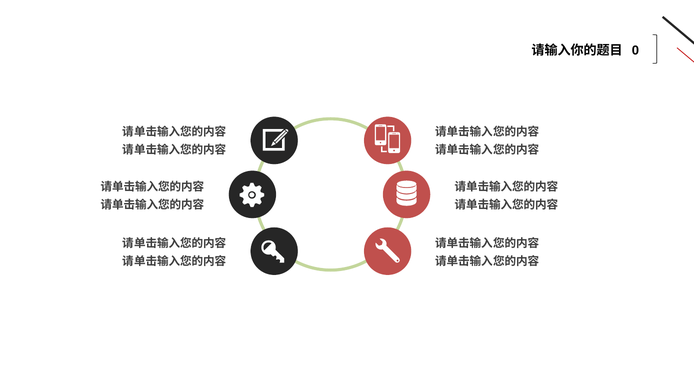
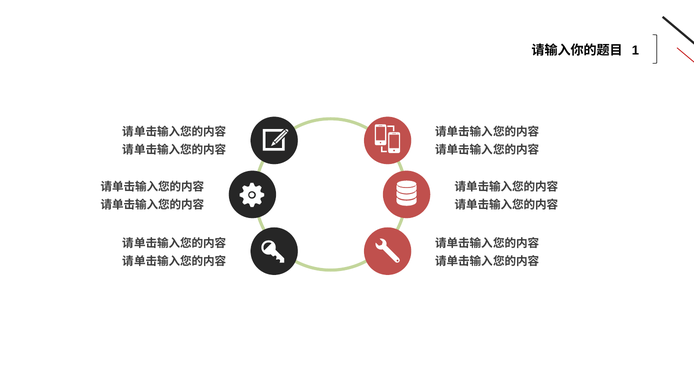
0: 0 -> 1
